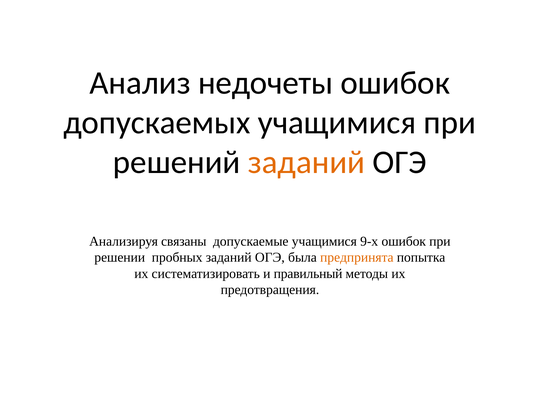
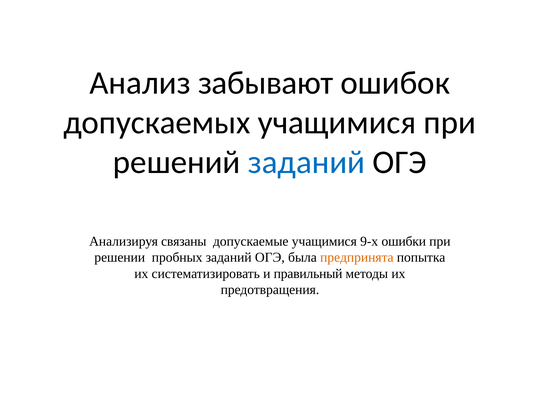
недочеты: недочеты -> забывают
заданий at (307, 162) colour: orange -> blue
9-х ошибок: ошибок -> ошибки
